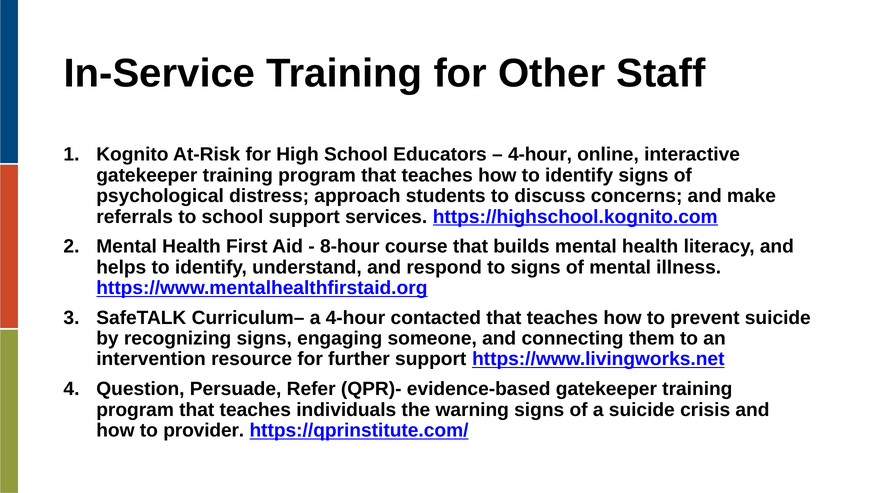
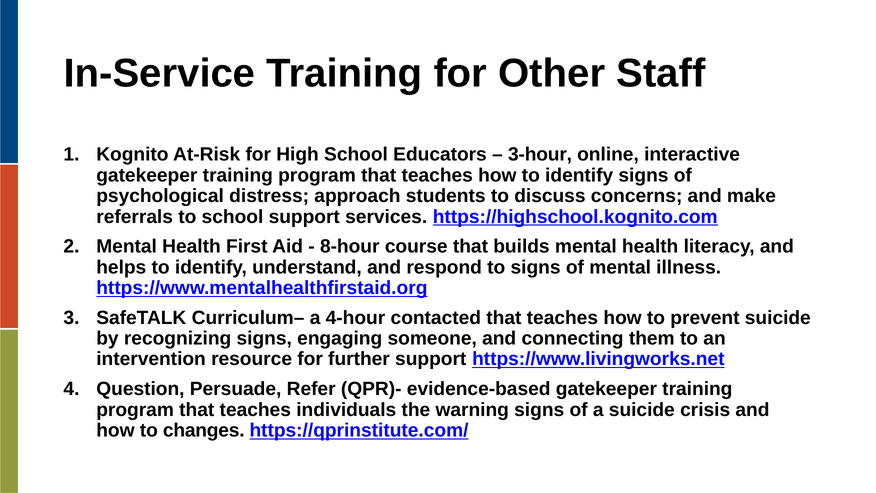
4-hour at (540, 154): 4-hour -> 3-hour
provider: provider -> changes
